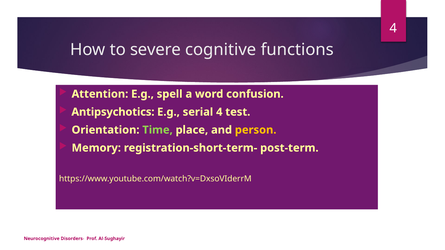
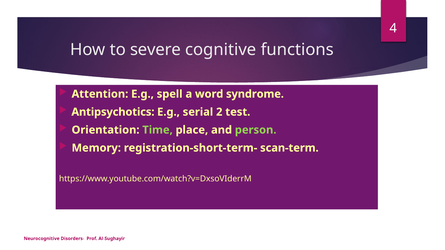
confusion: confusion -> syndrome
serial 4: 4 -> 2
person colour: yellow -> light green
post-term: post-term -> scan-term
